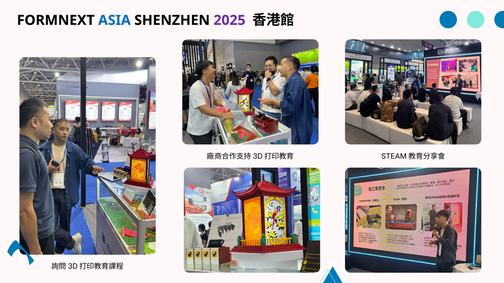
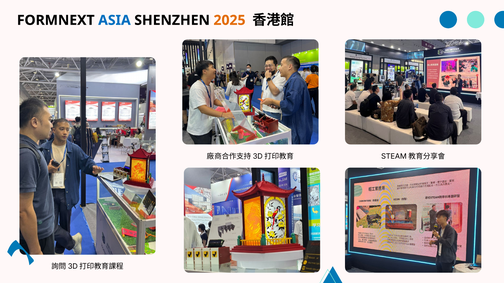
2025 colour: purple -> orange
